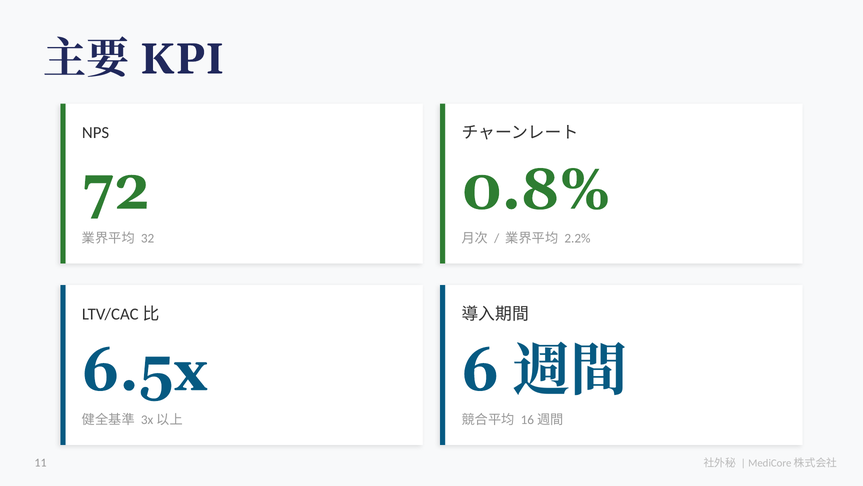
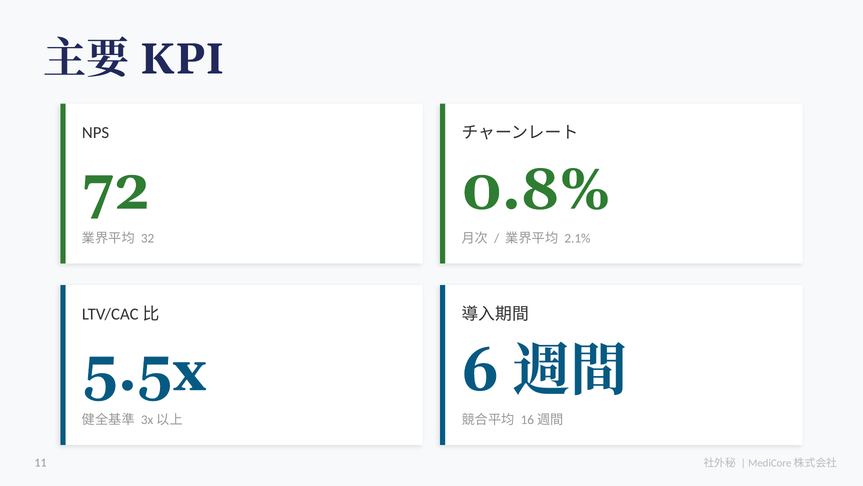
2.2%: 2.2% -> 2.1%
6.5x: 6.5x -> 5.5x
